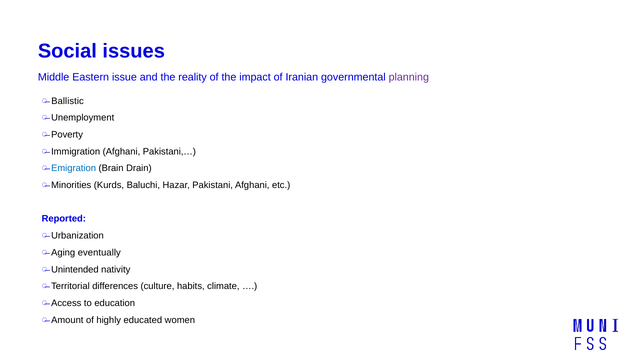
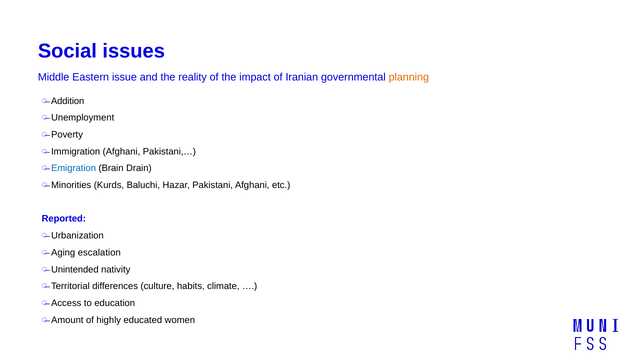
planning colour: purple -> orange
Ballistic: Ballistic -> Addition
eventually: eventually -> escalation
